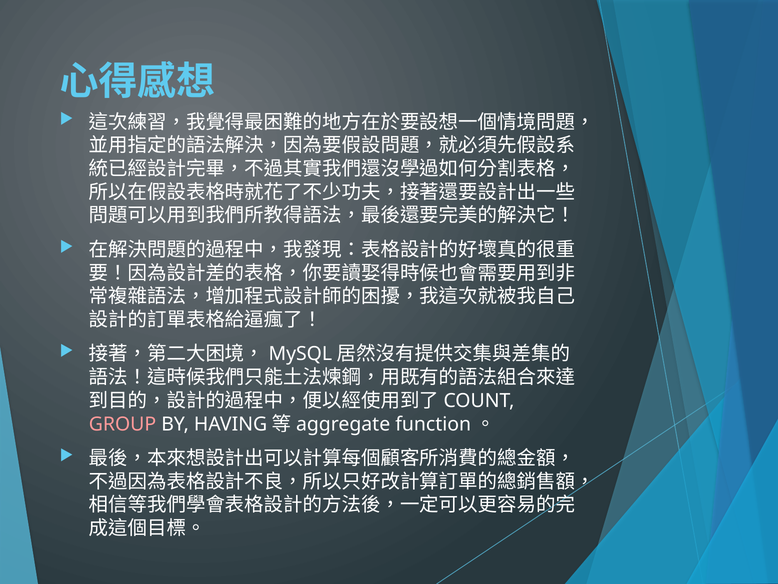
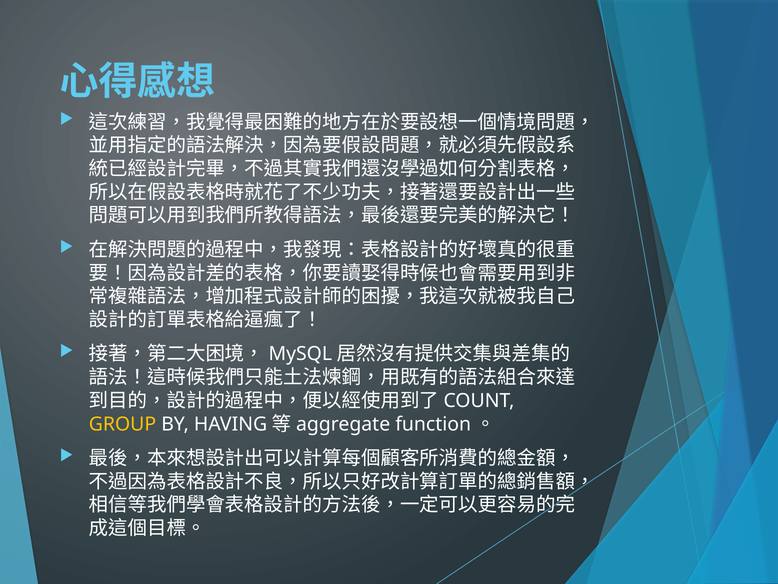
GROUP colour: pink -> yellow
